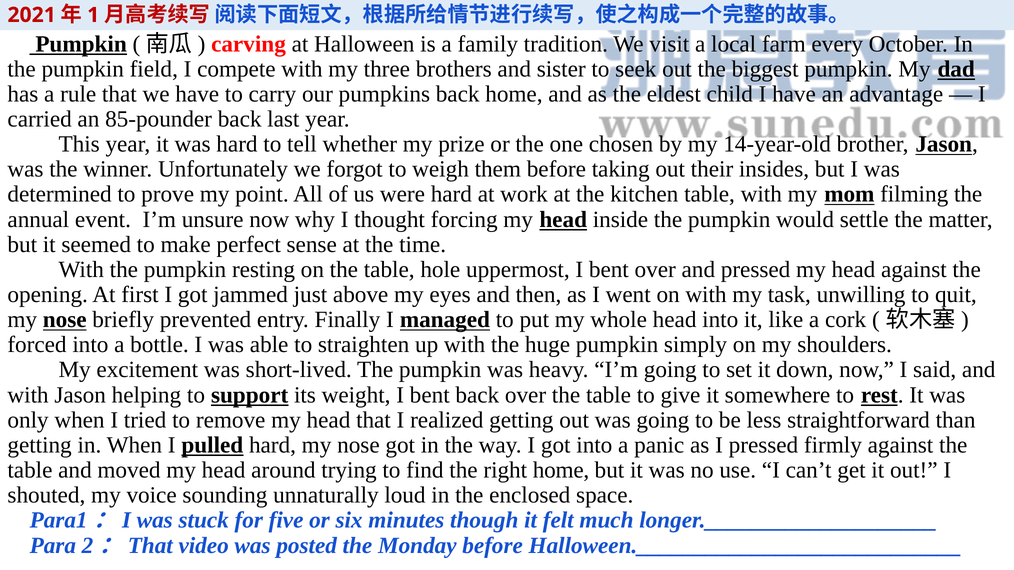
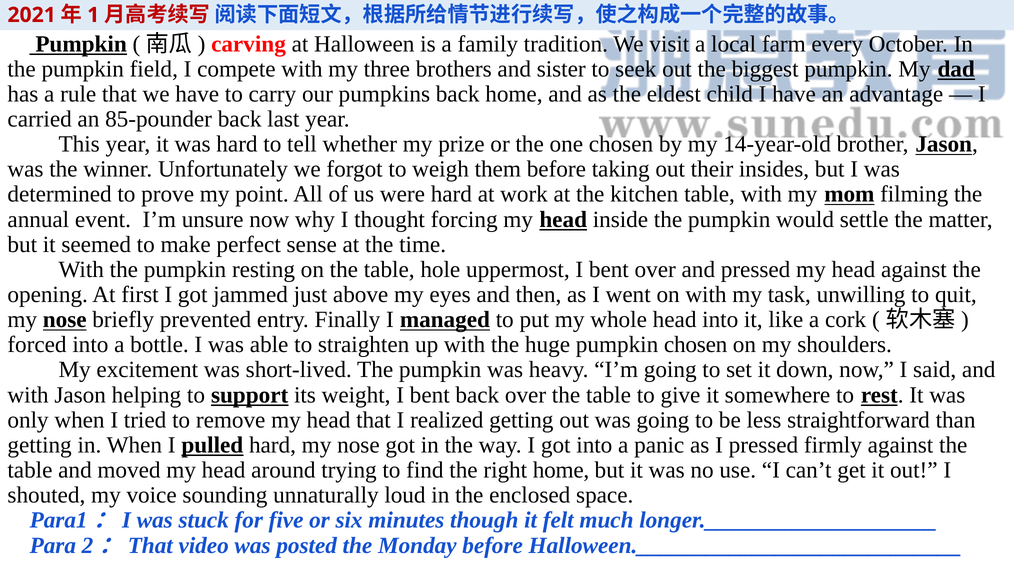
pumpkin simply: simply -> chosen
